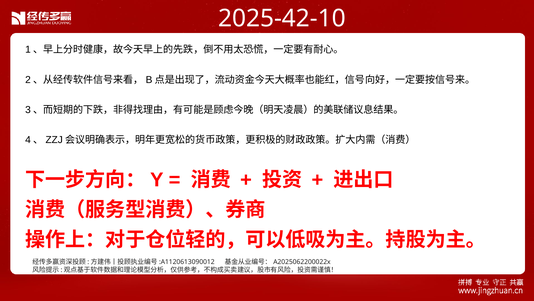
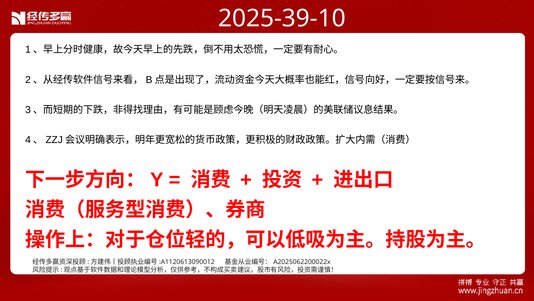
2025-42-10: 2025-42-10 -> 2025-39-10
